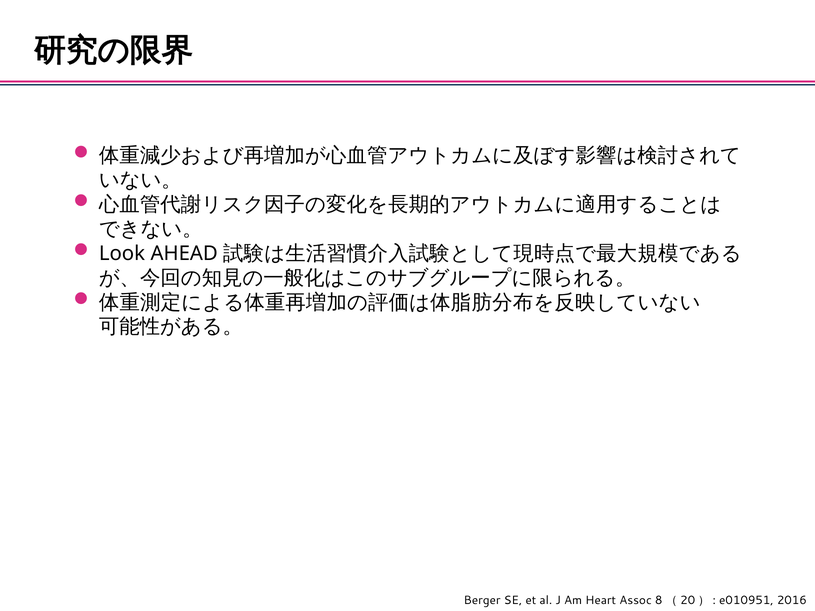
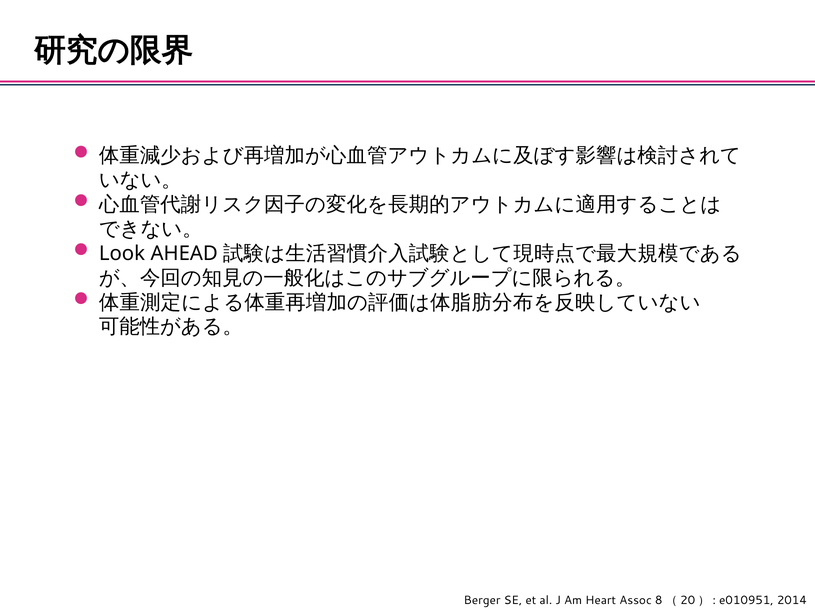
2016: 2016 -> 2014
